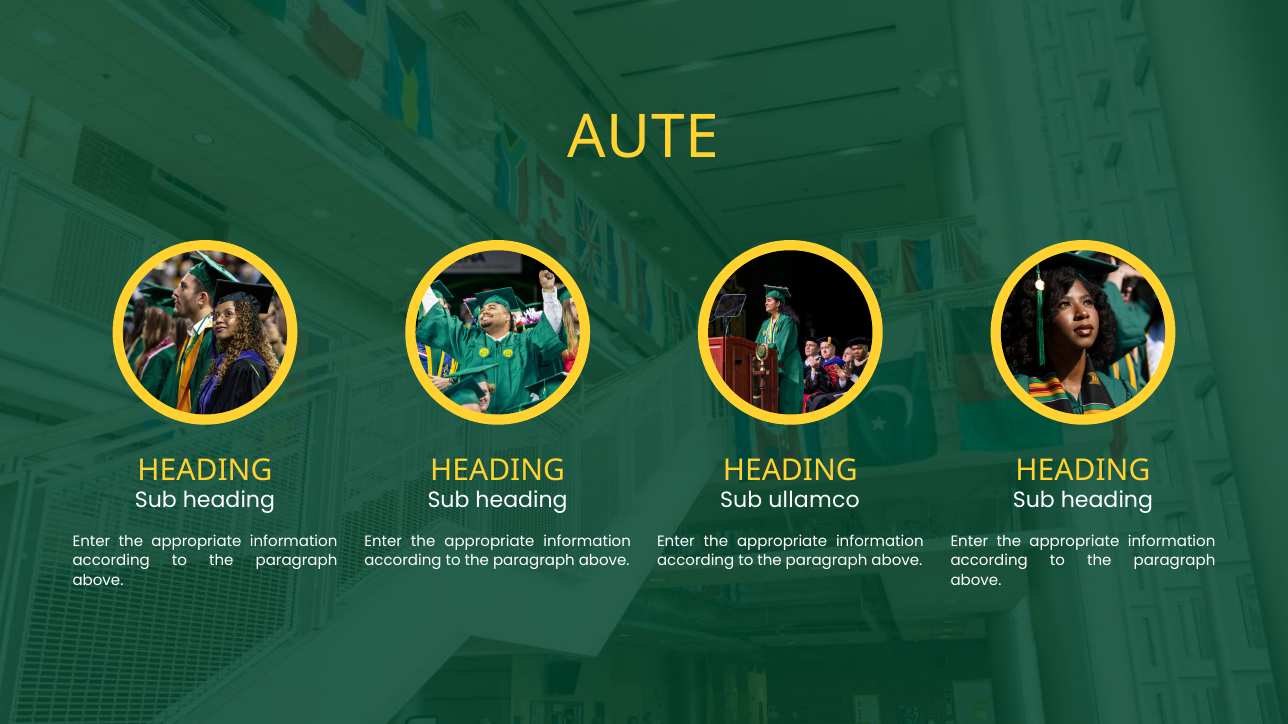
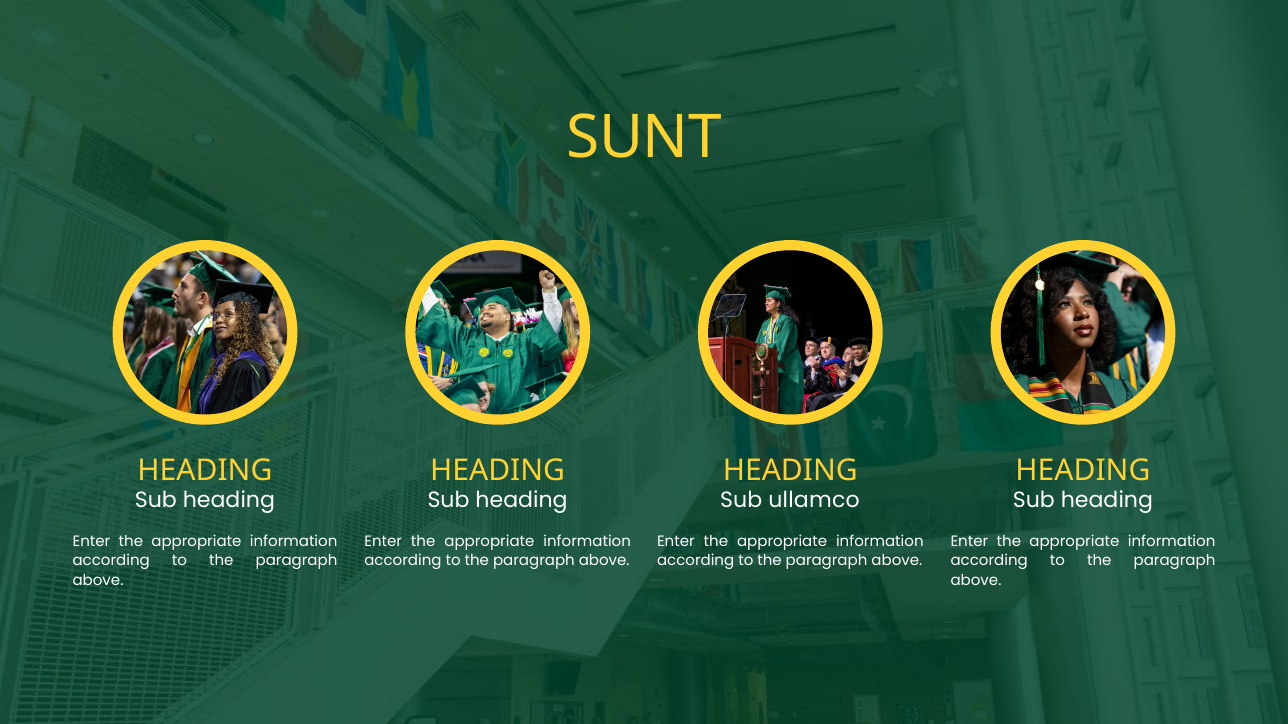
AUTE: AUTE -> SUNT
